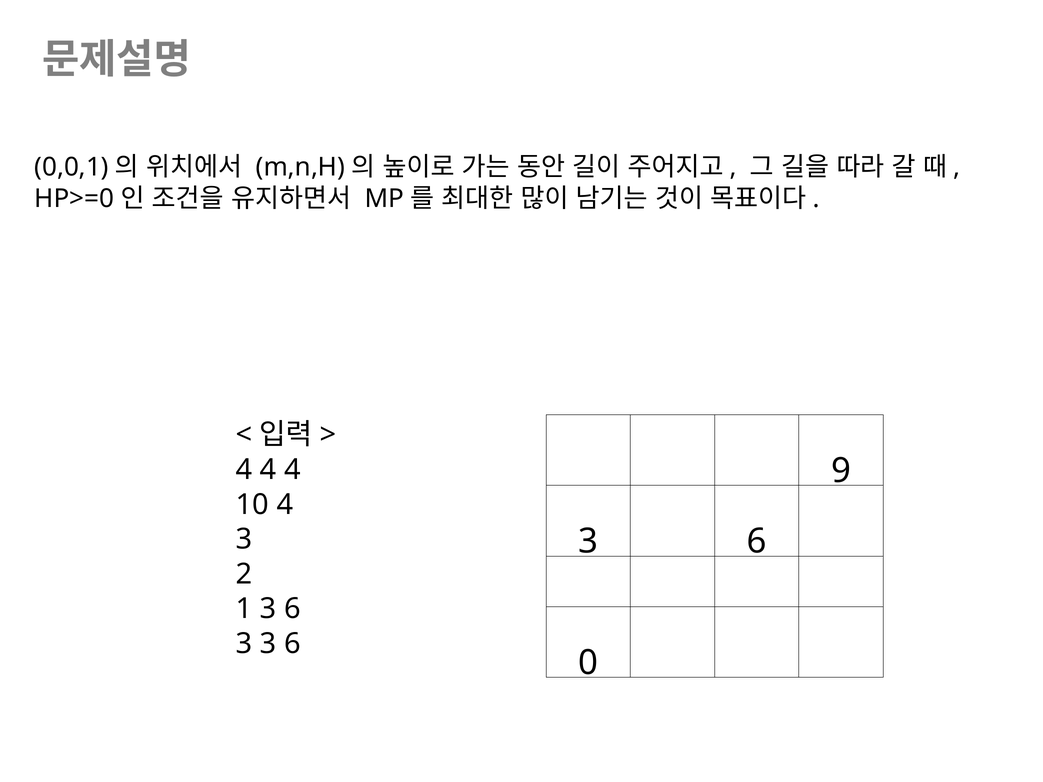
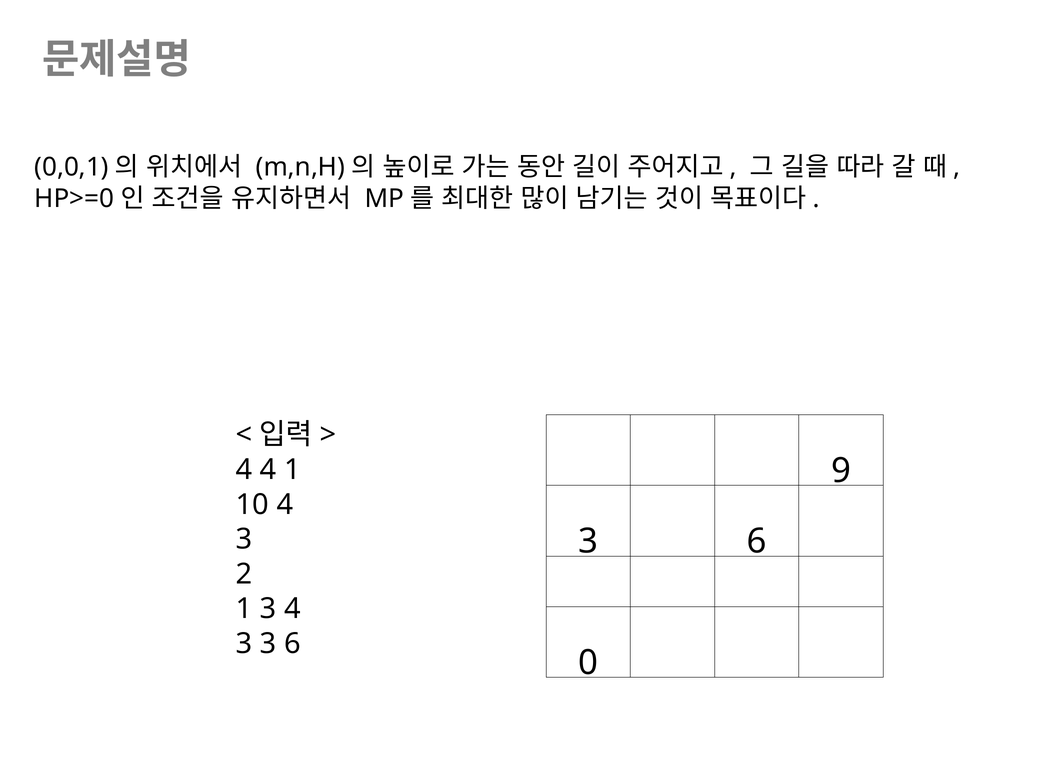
4 4 4: 4 -> 1
1 3 6: 6 -> 4
